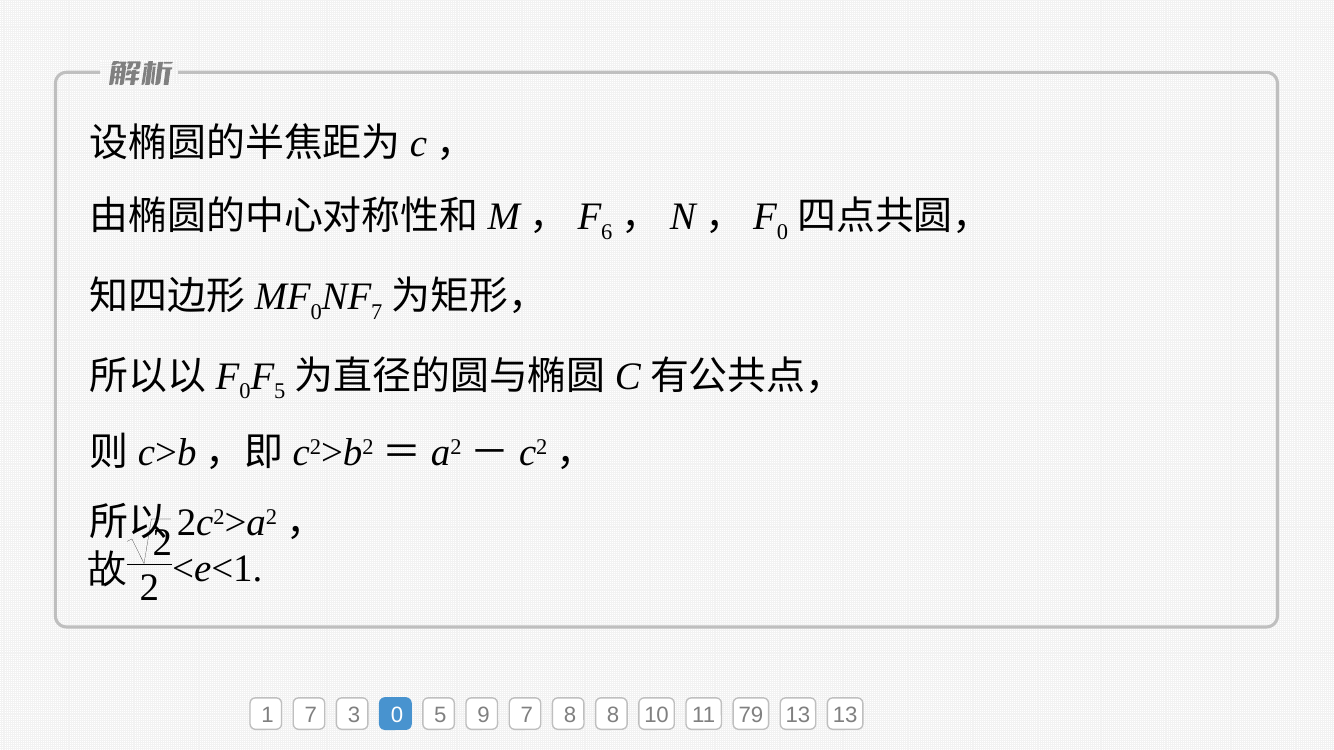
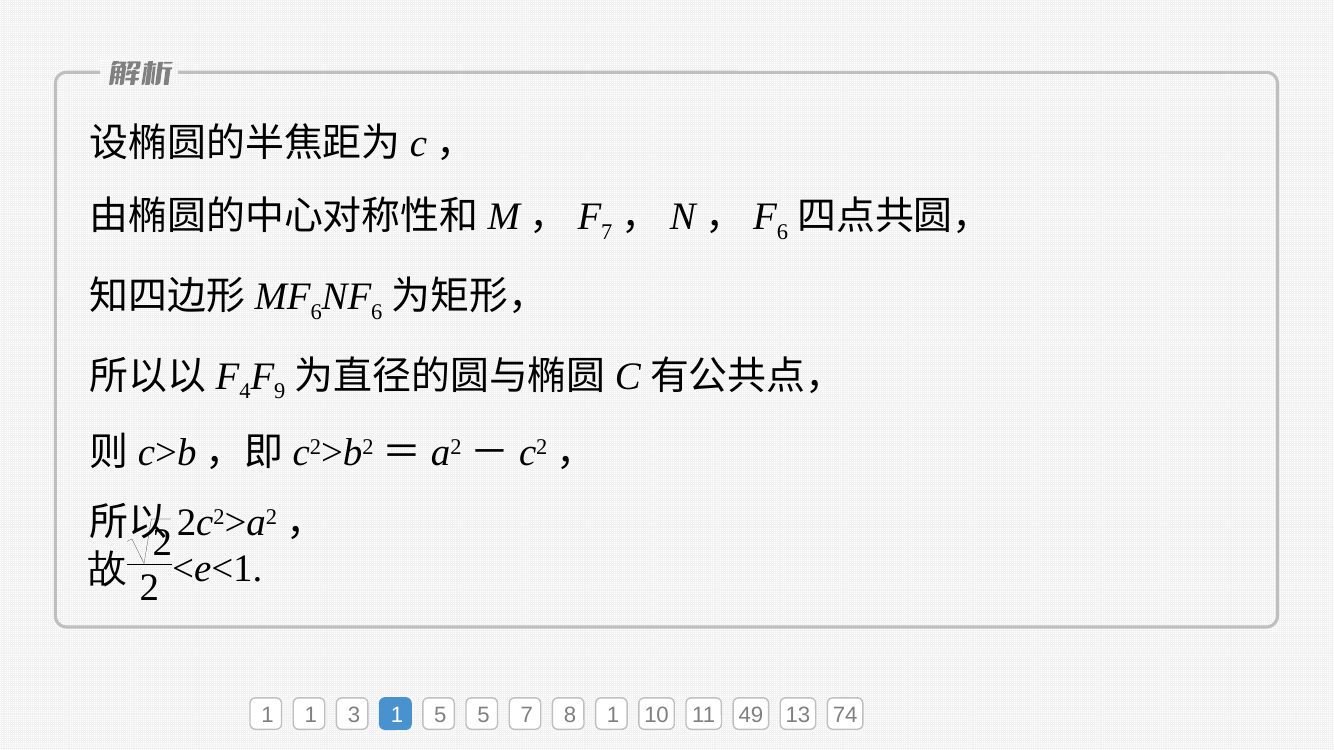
6 at (607, 232): 6 -> 7
0 at (783, 232): 0 -> 6
0 at (316, 312): 0 -> 6
7 at (377, 312): 7 -> 6
0 at (245, 392): 0 -> 4
5 at (280, 392): 5 -> 9
1 7: 7 -> 1
3 0: 0 -> 1
5 9: 9 -> 5
8 8: 8 -> 1
79: 79 -> 49
13 13: 13 -> 74
